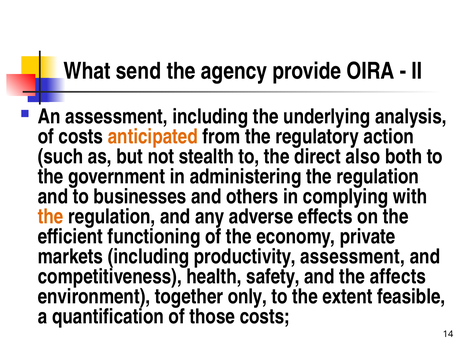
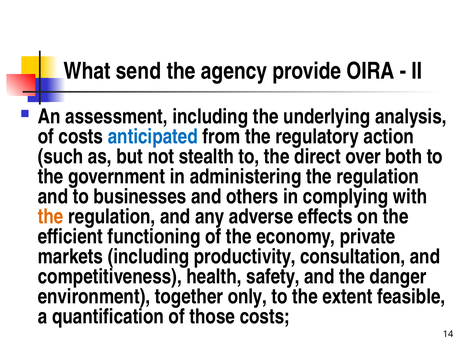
anticipated colour: orange -> blue
also: also -> over
productivity assessment: assessment -> consultation
affects: affects -> danger
